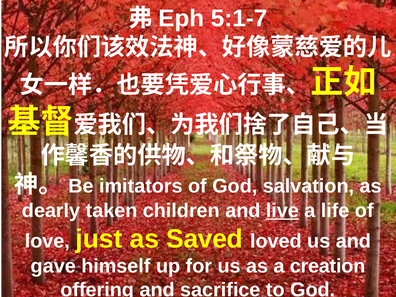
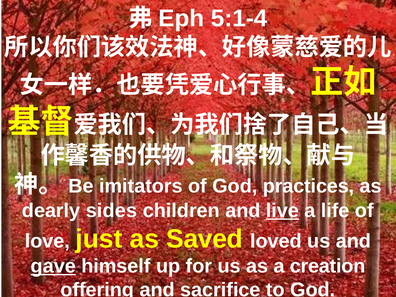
5:1-7: 5:1-7 -> 5:1-4
salvation: salvation -> practices
taken: taken -> sides
gave underline: none -> present
